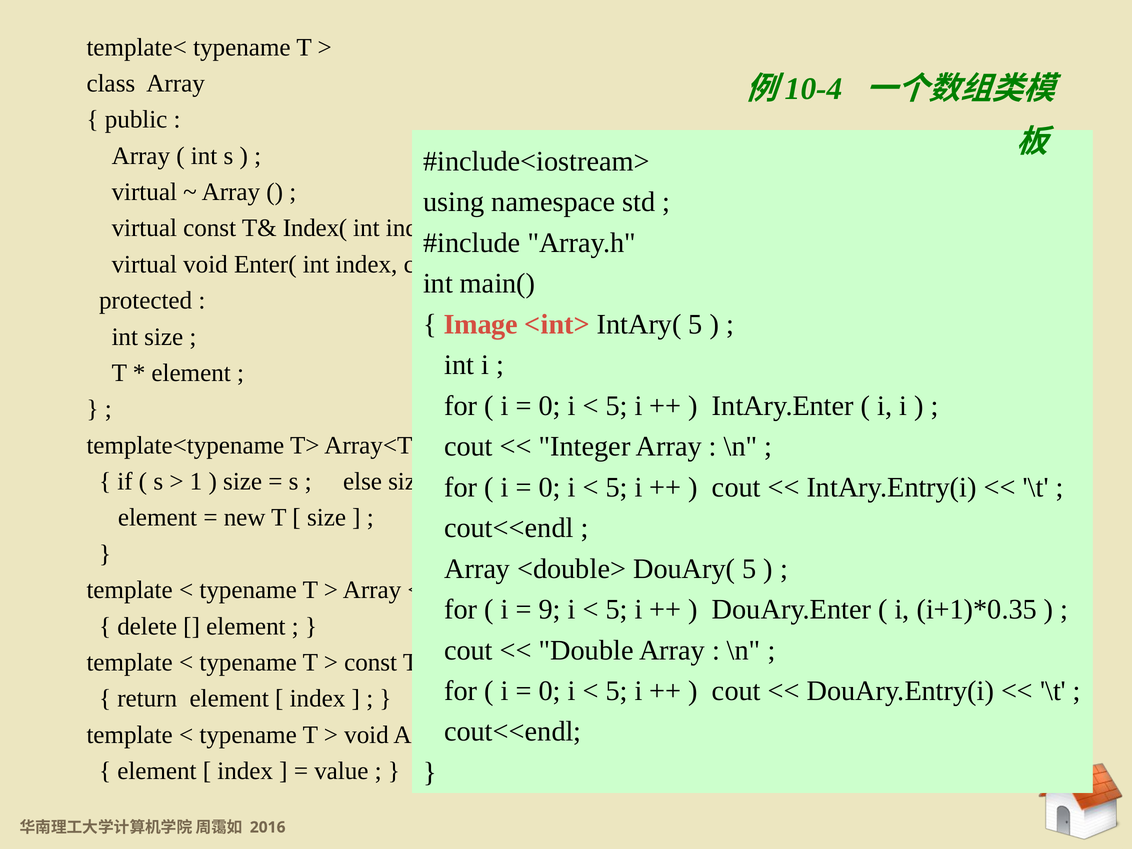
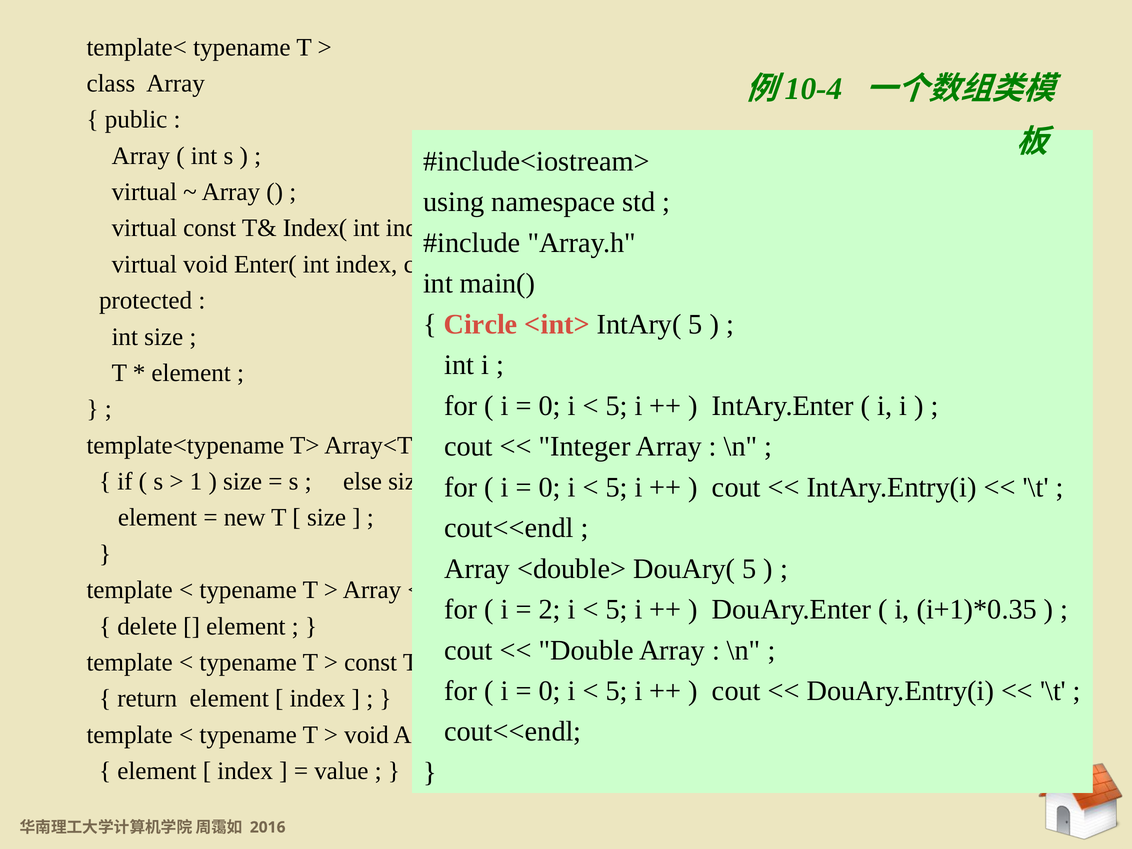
Image: Image -> Circle
9: 9 -> 2
